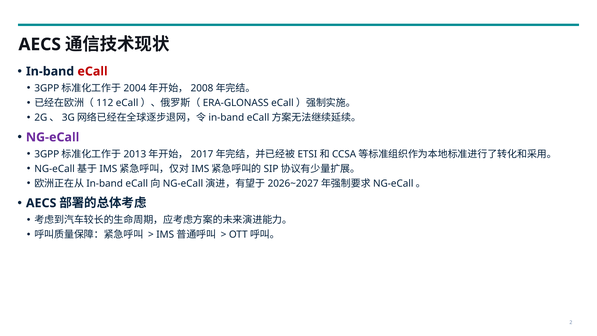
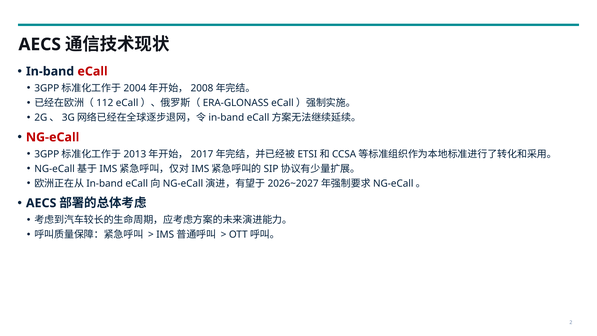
NG-eCall colour: purple -> red
